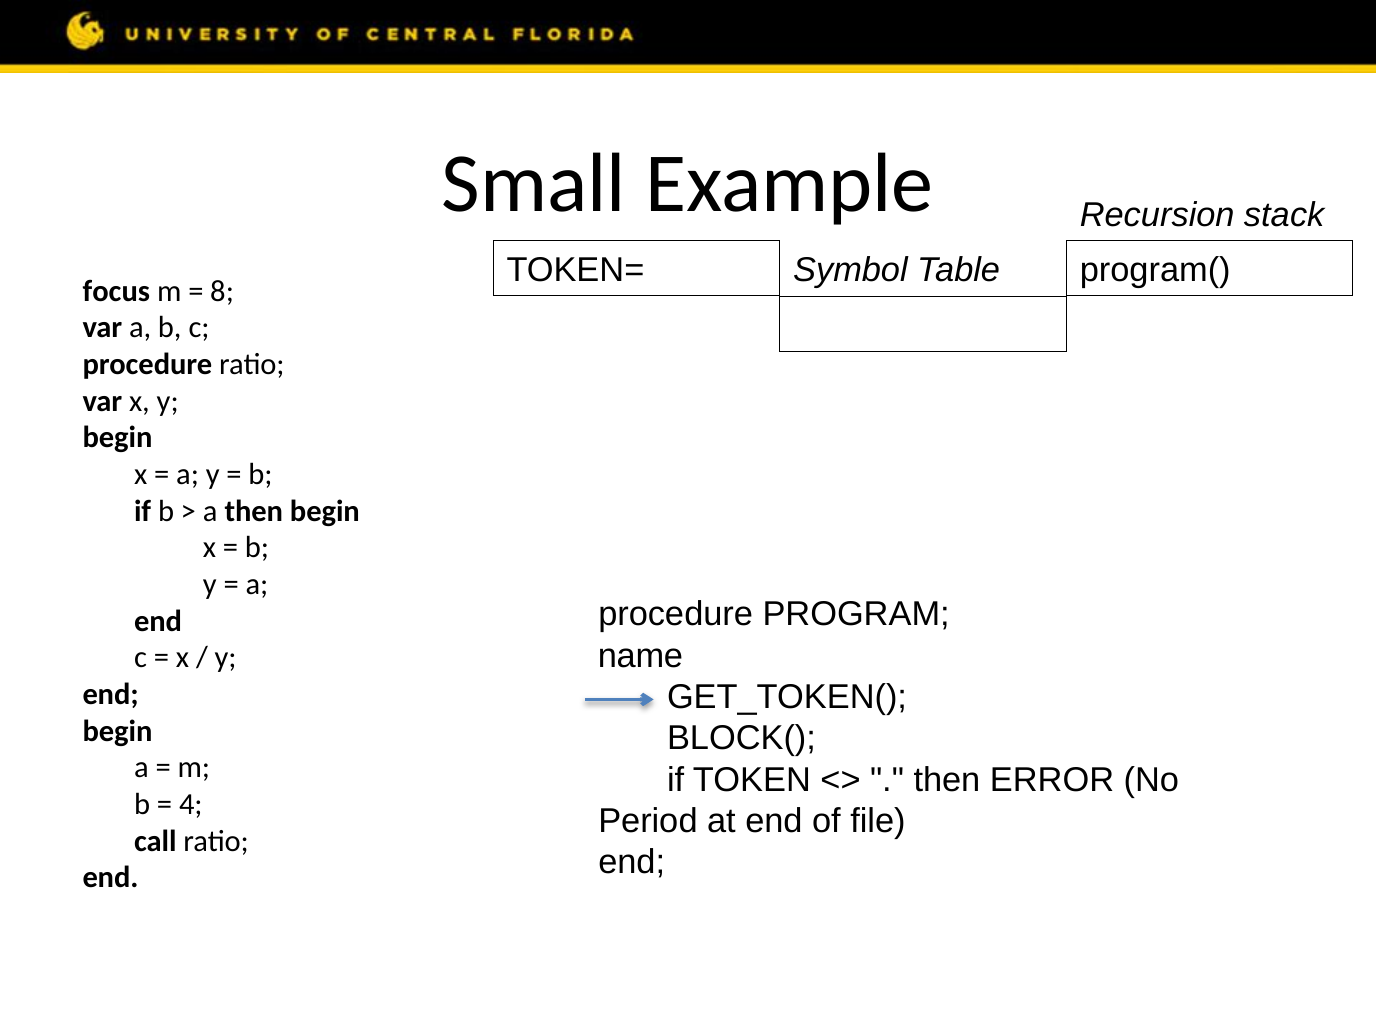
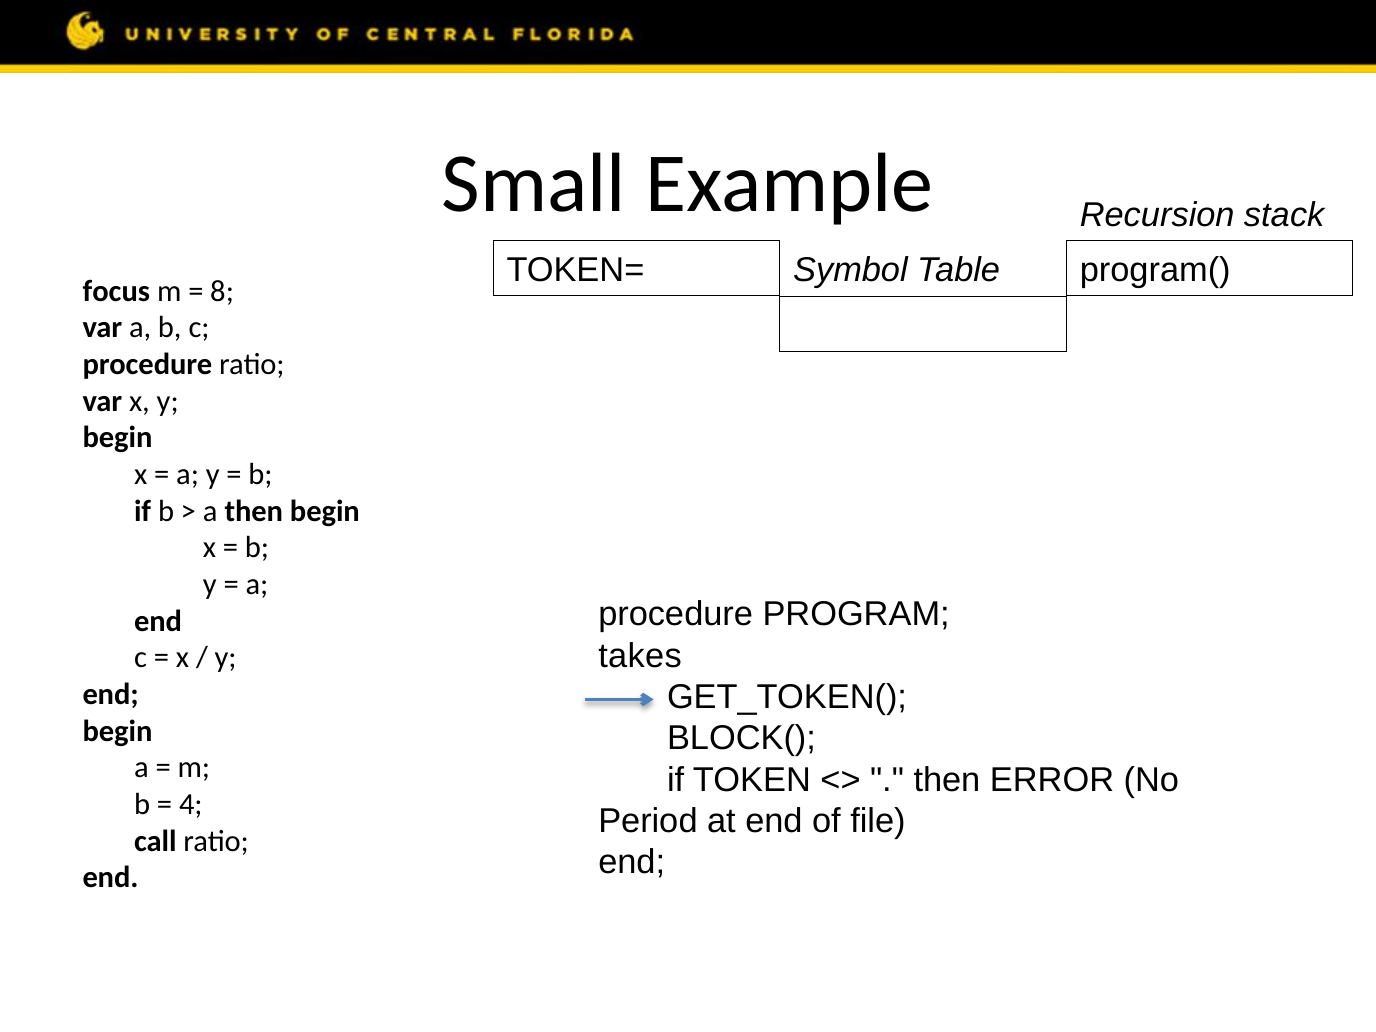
name: name -> takes
